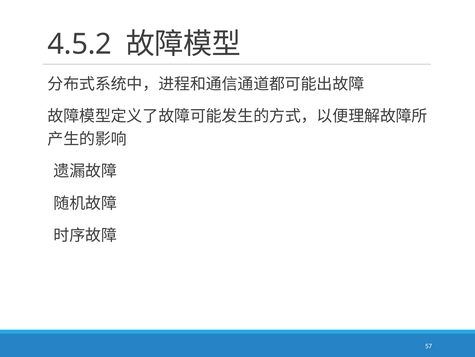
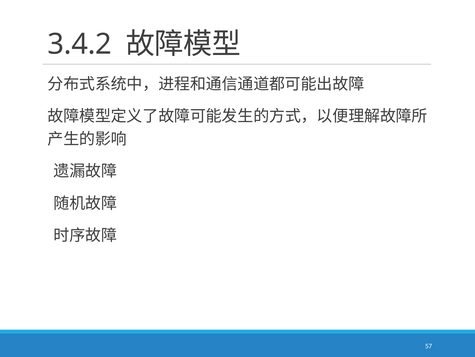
4.5.2: 4.5.2 -> 3.4.2
